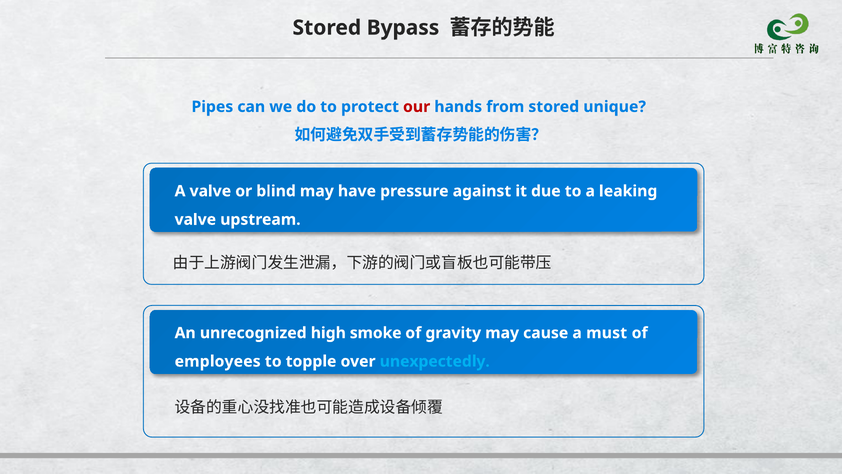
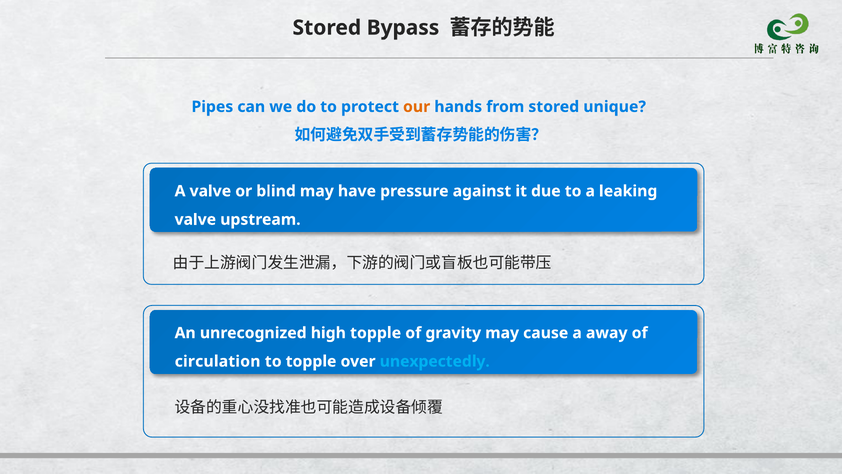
our colour: red -> orange
high smoke: smoke -> topple
must: must -> away
employees: employees -> circulation
